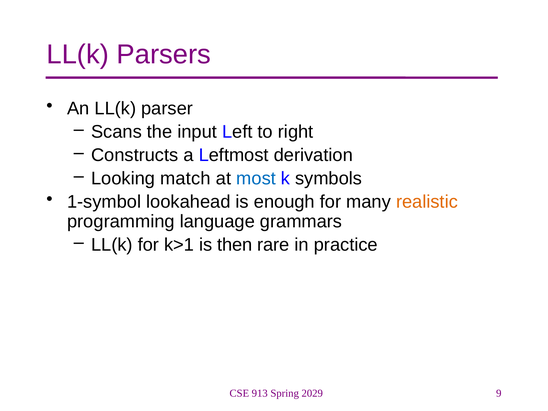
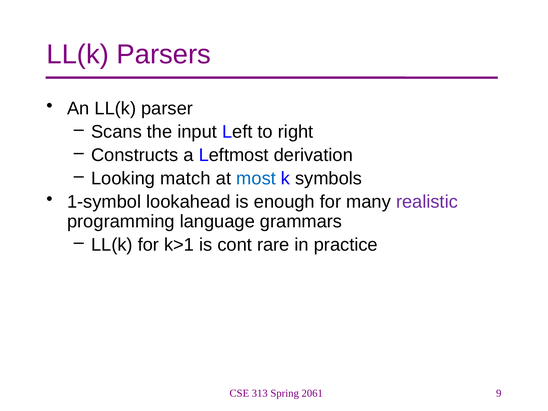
realistic colour: orange -> purple
then: then -> cont
913: 913 -> 313
2029: 2029 -> 2061
